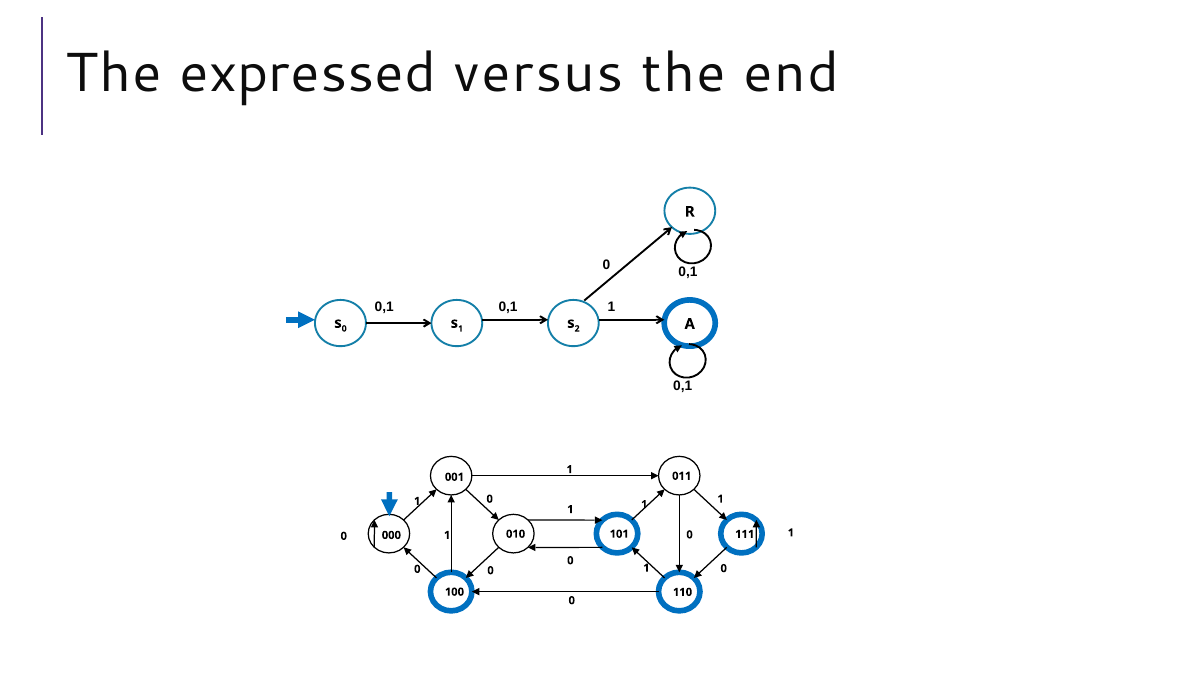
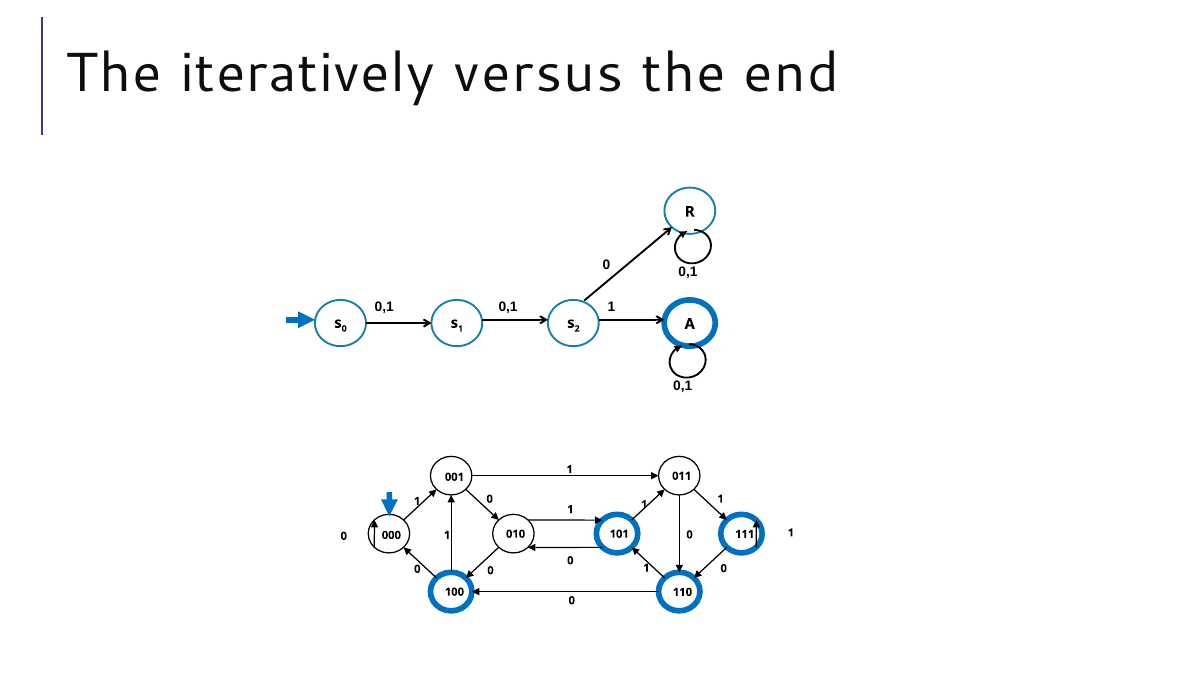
expressed: expressed -> iteratively
